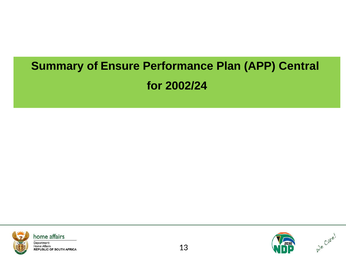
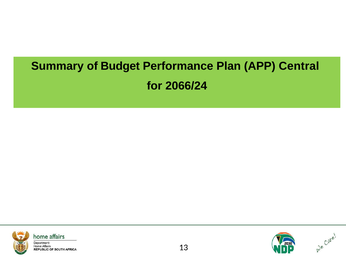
Ensure: Ensure -> Budget
2002/24: 2002/24 -> 2066/24
